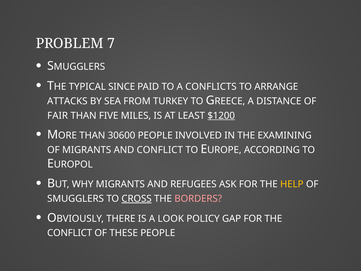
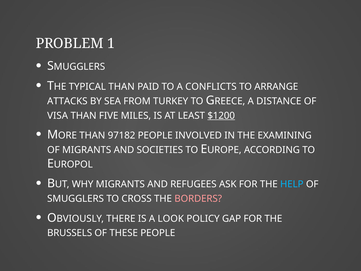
7: 7 -> 1
TYPICAL SINCE: SINCE -> THAN
FAIR: FAIR -> VISA
30600: 30600 -> 97182
AND CONFLICT: CONFLICT -> SOCIETIES
HELP colour: yellow -> light blue
CROSS underline: present -> none
CONFLICT at (70, 233): CONFLICT -> BRUSSELS
